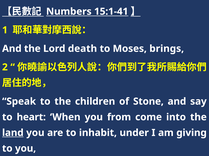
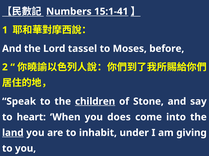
death: death -> tassel
brings: brings -> before
children underline: none -> present
from: from -> does
